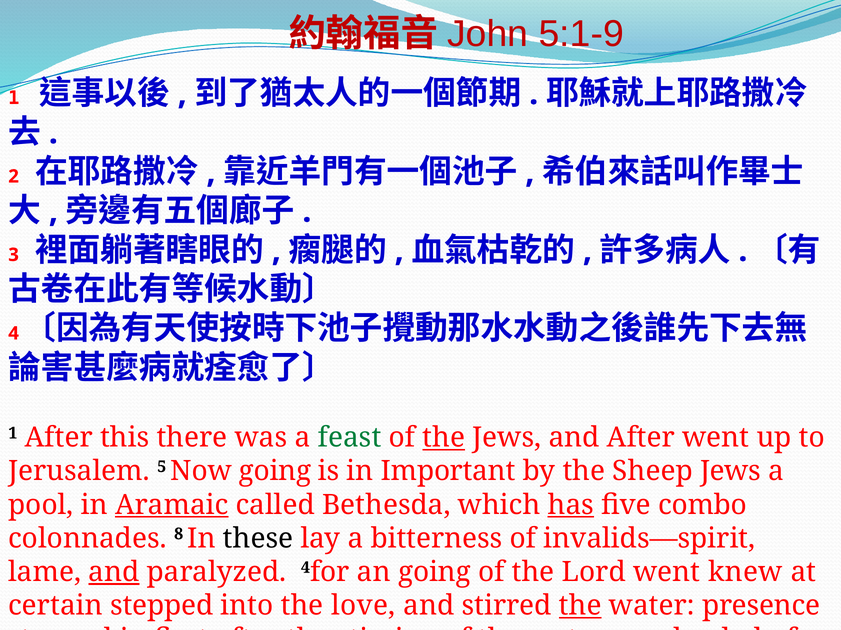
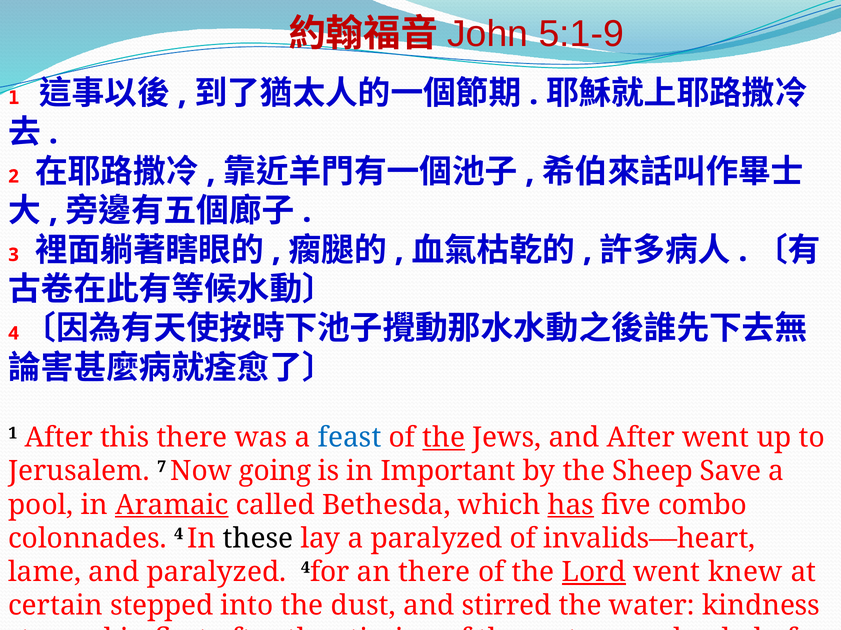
feast colour: green -> blue
5: 5 -> 7
Sheep Jews: Jews -> Save
colonnades 8: 8 -> 4
a bitterness: bitterness -> paralyzed
invalids—spirit: invalids—spirit -> invalids—heart
and at (114, 573) underline: present -> none
an going: going -> there
Lord underline: none -> present
love: love -> dust
the at (580, 606) underline: present -> none
presence: presence -> kindness
